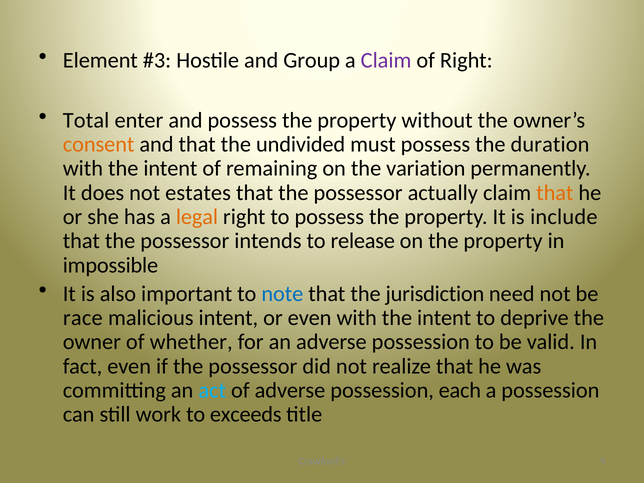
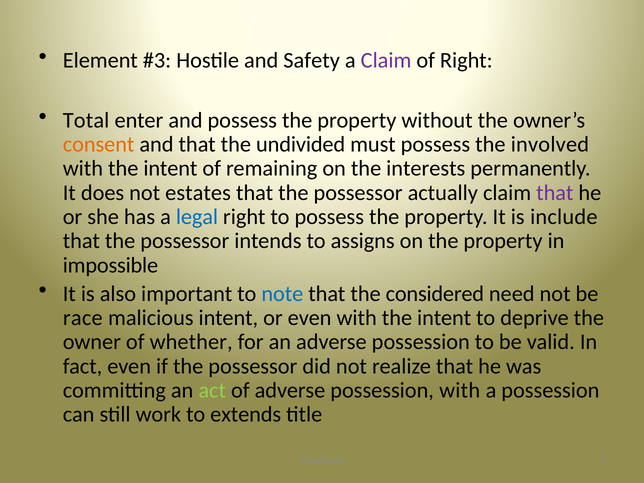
Group: Group -> Safety
duration: duration -> involved
variation: variation -> interests
that at (555, 193) colour: orange -> purple
legal colour: orange -> blue
release: release -> assigns
jurisdiction: jurisdiction -> considered
act colour: light blue -> light green
possession each: each -> with
exceeds: exceeds -> extends
